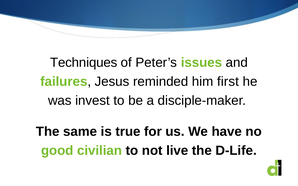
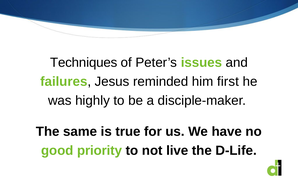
invest: invest -> highly
civilian: civilian -> priority
